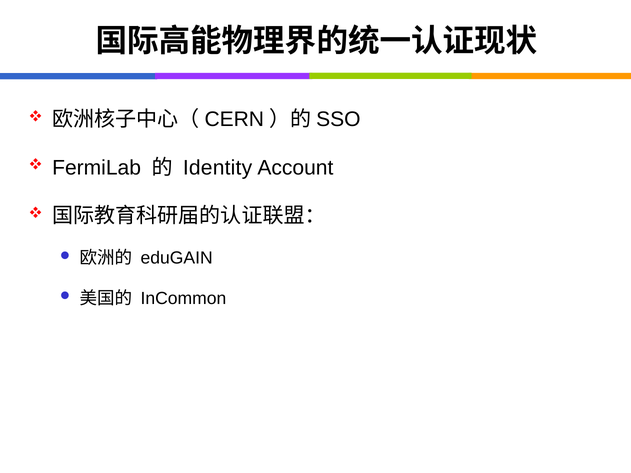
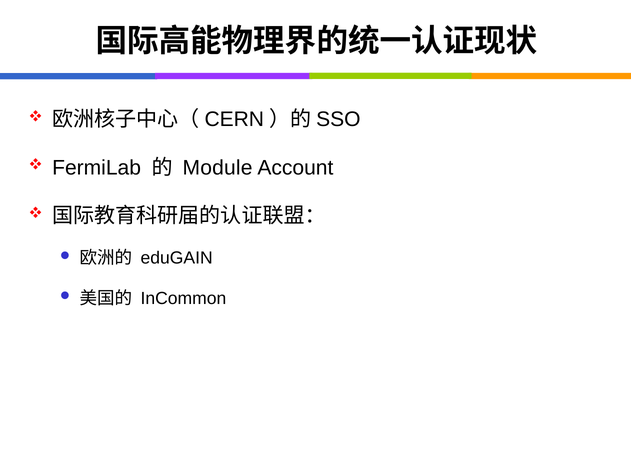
Identity: Identity -> Module
